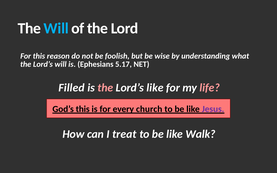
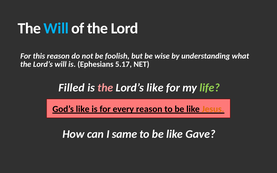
life colour: pink -> light green
God’s this: this -> like
every church: church -> reason
Jesus colour: purple -> orange
treat: treat -> same
Walk: Walk -> Gave
